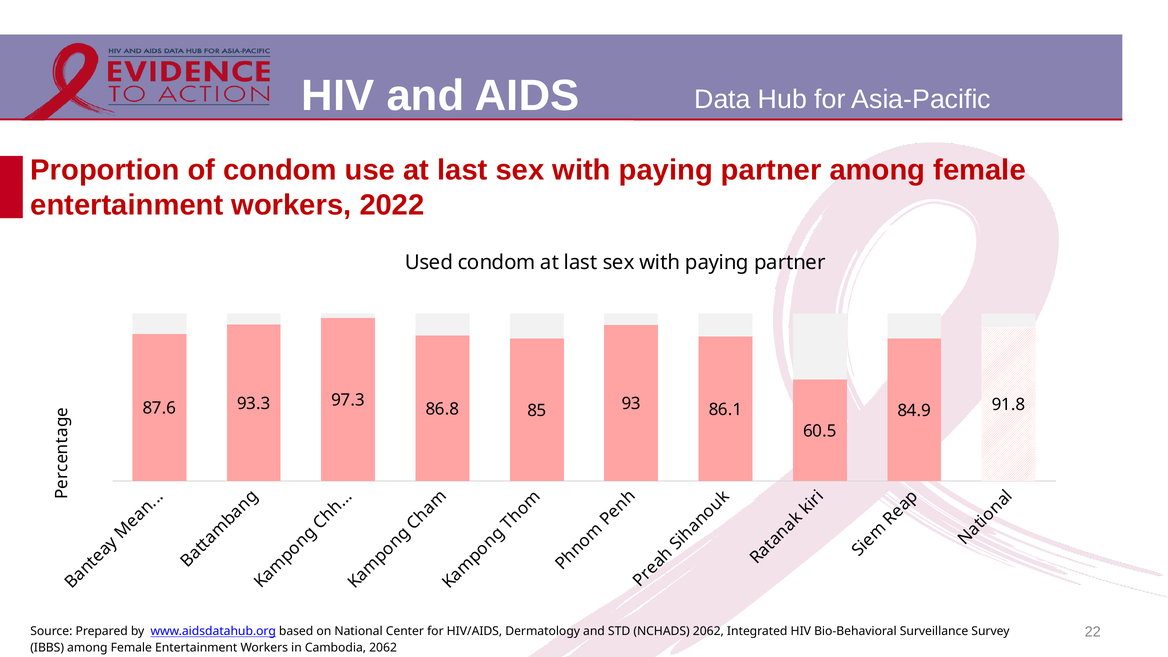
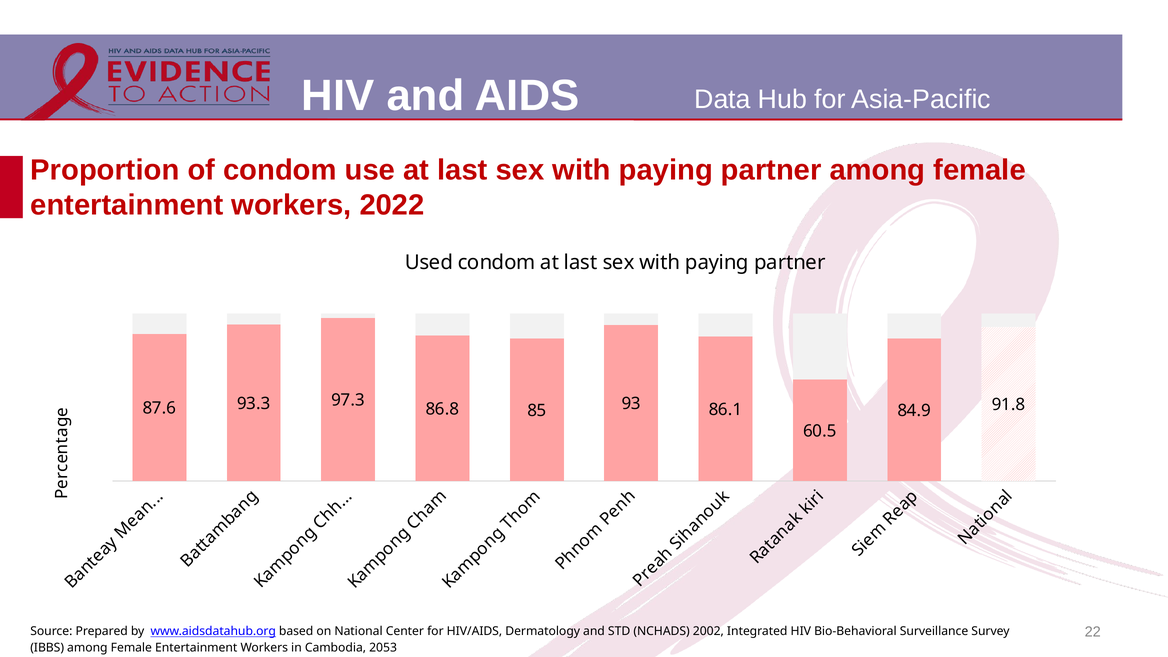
NCHADS 2062: 2062 -> 2002
Cambodia 2062: 2062 -> 2053
